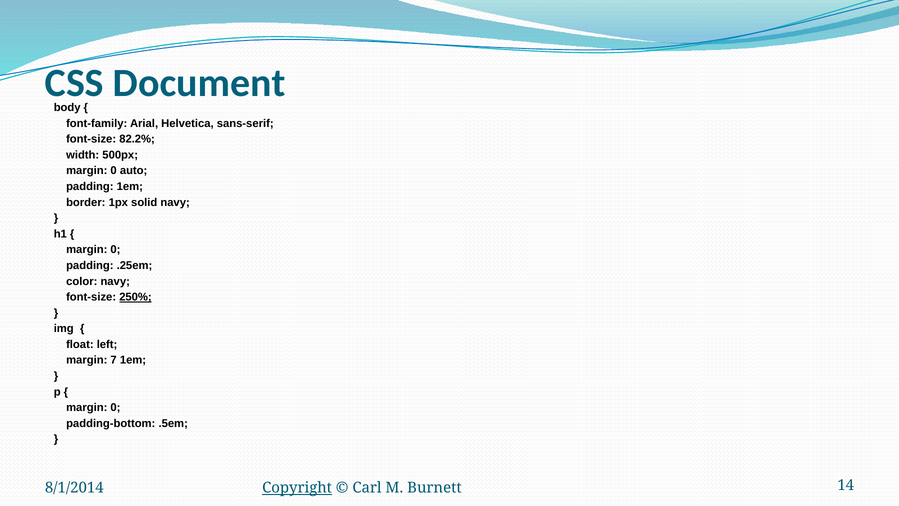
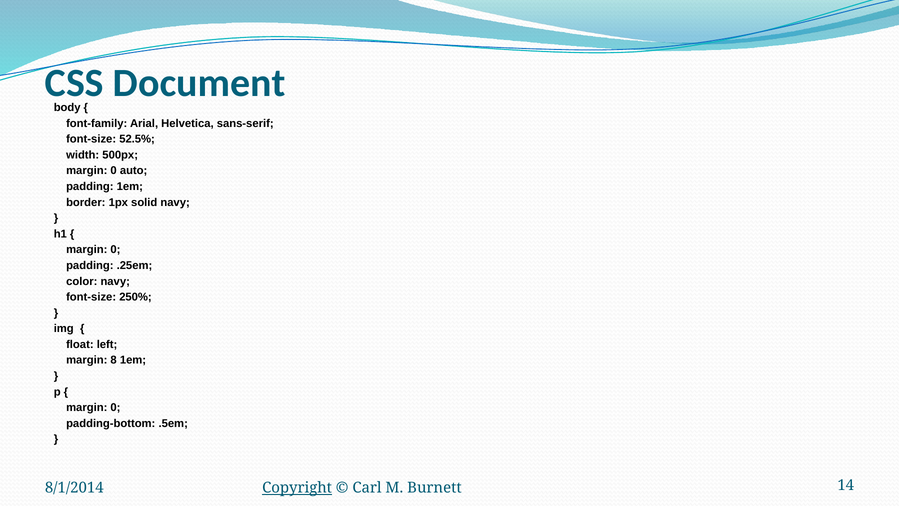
82.2%: 82.2% -> 52.5%
250% underline: present -> none
7: 7 -> 8
